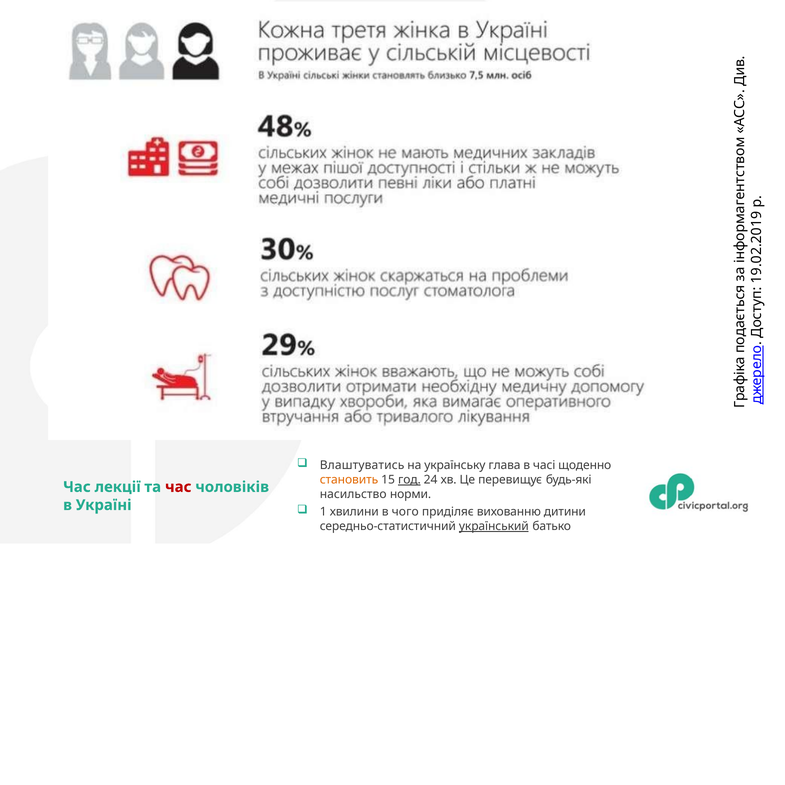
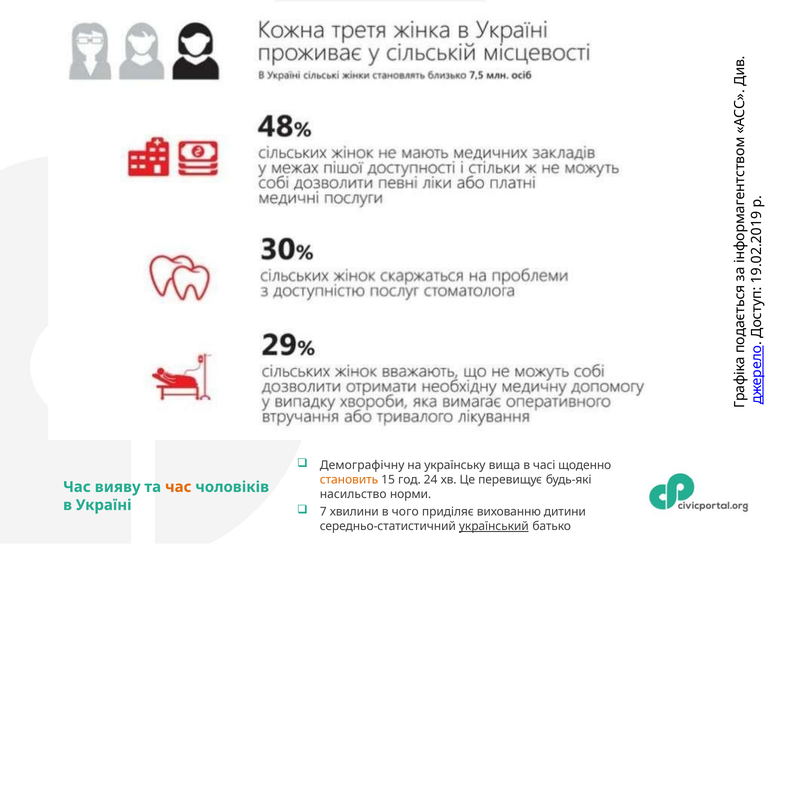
Влаштуватись: Влаштуватись -> Демографічну
глава: глава -> вища
год underline: present -> none
лекції: лекції -> вияву
час at (178, 487) colour: red -> orange
1 at (323, 512): 1 -> 7
